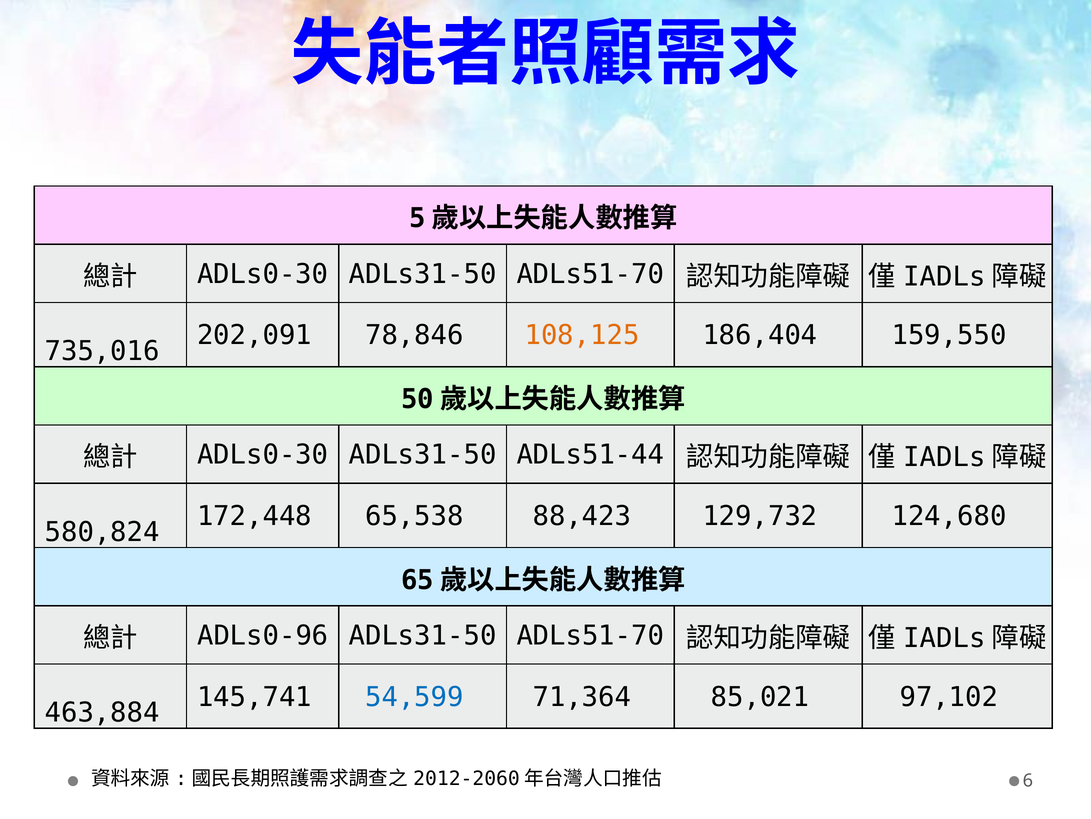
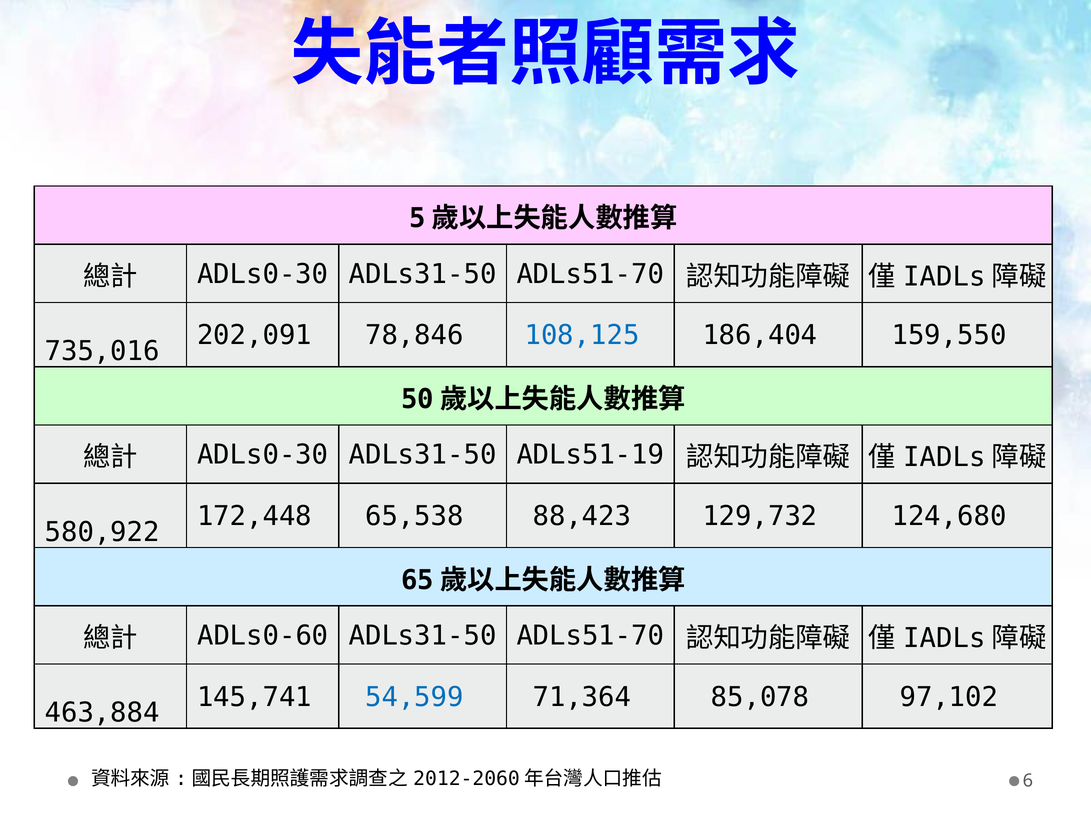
108,125 colour: orange -> blue
ADLs51-44: ADLs51-44 -> ADLs51-19
580,824: 580,824 -> 580,922
ADLs0-96: ADLs0-96 -> ADLs0-60
85,021: 85,021 -> 85,078
